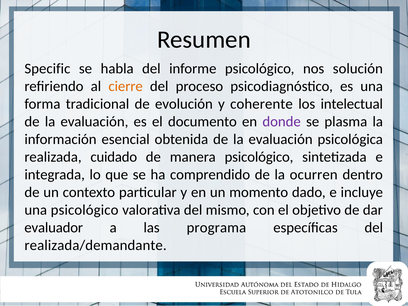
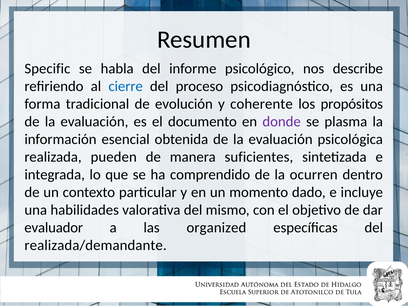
solución: solución -> describe
cierre colour: orange -> blue
intelectual: intelectual -> propósitos
cuidado: cuidado -> pueden
manera psicológico: psicológico -> suficientes
una psicológico: psicológico -> habilidades
programa: programa -> organized
